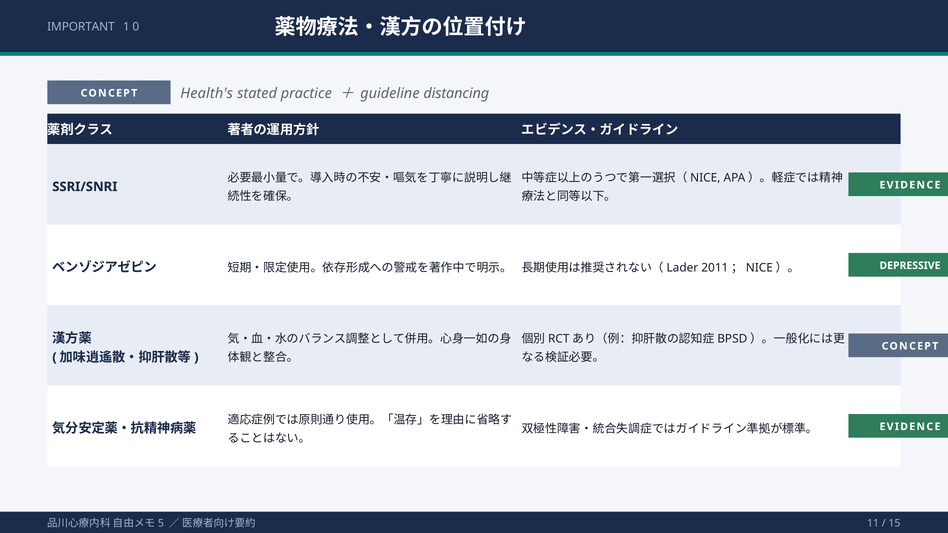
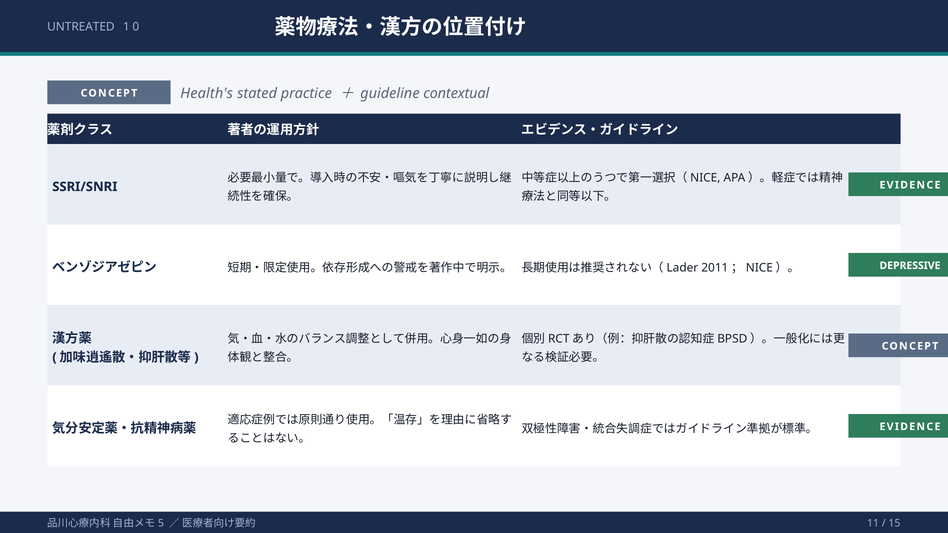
IMPORTANT: IMPORTANT -> UNTREATED
distancing: distancing -> contextual
